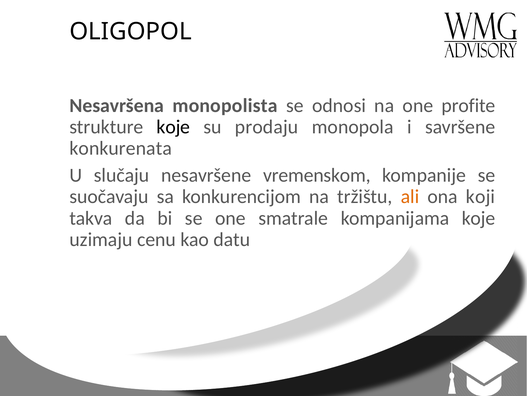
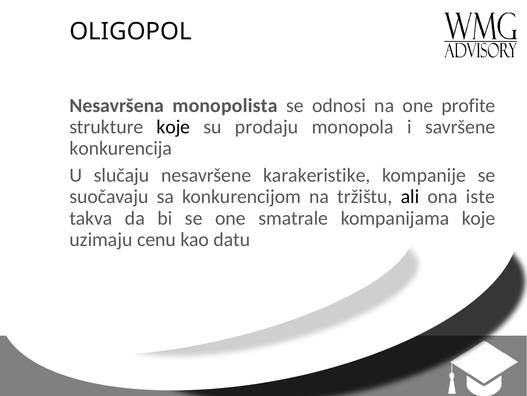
konkurenata: konkurenata -> konkurencija
vremenskom: vremenskom -> karakeristike
ali colour: orange -> black
koji: koji -> iste
